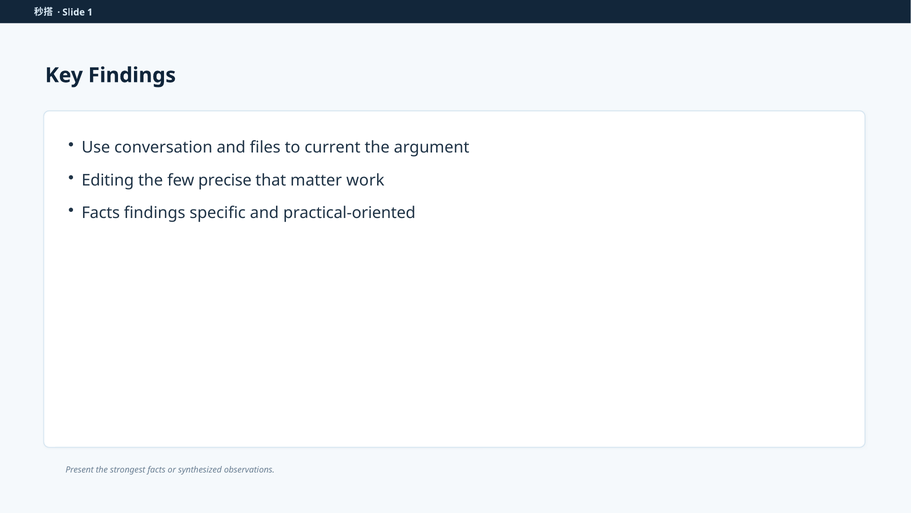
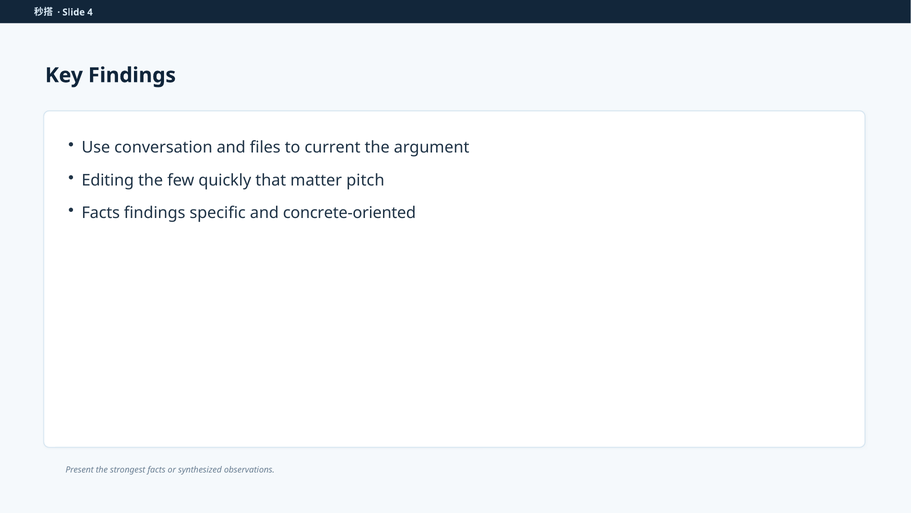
1: 1 -> 4
precise: precise -> quickly
work: work -> pitch
practical-oriented: practical-oriented -> concrete-oriented
